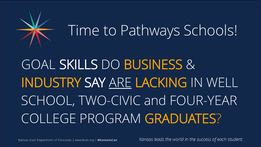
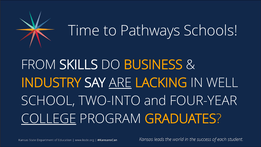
GOAL: GOAL -> FROM
TWO-CIVIC: TWO-CIVIC -> TWO-INTO
COLLEGE underline: none -> present
